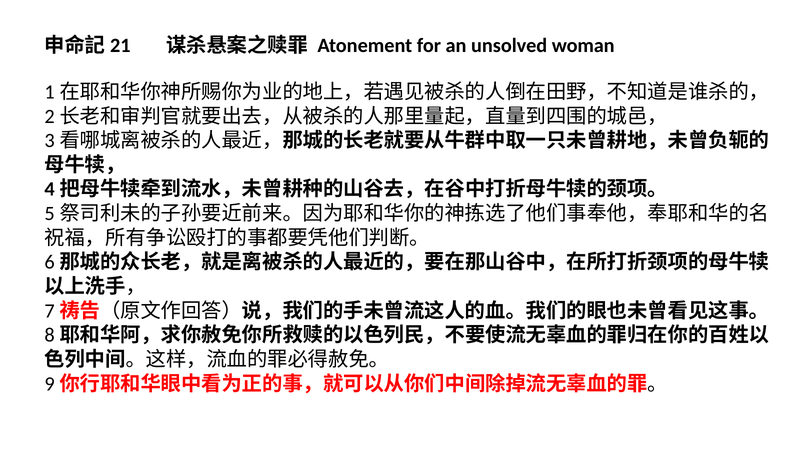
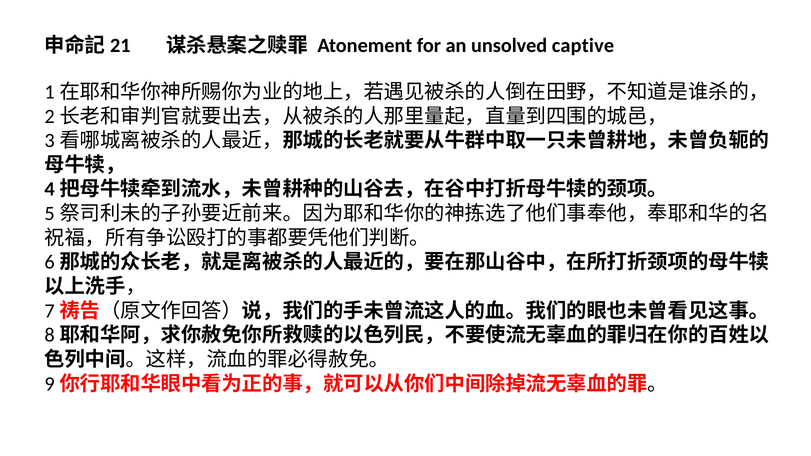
woman: woman -> captive
